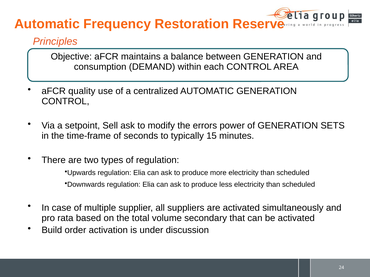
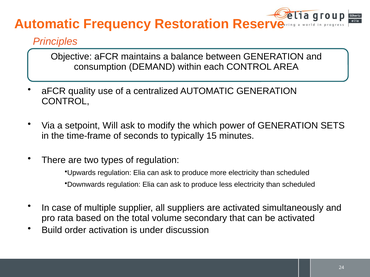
Sell: Sell -> Will
errors: errors -> which
